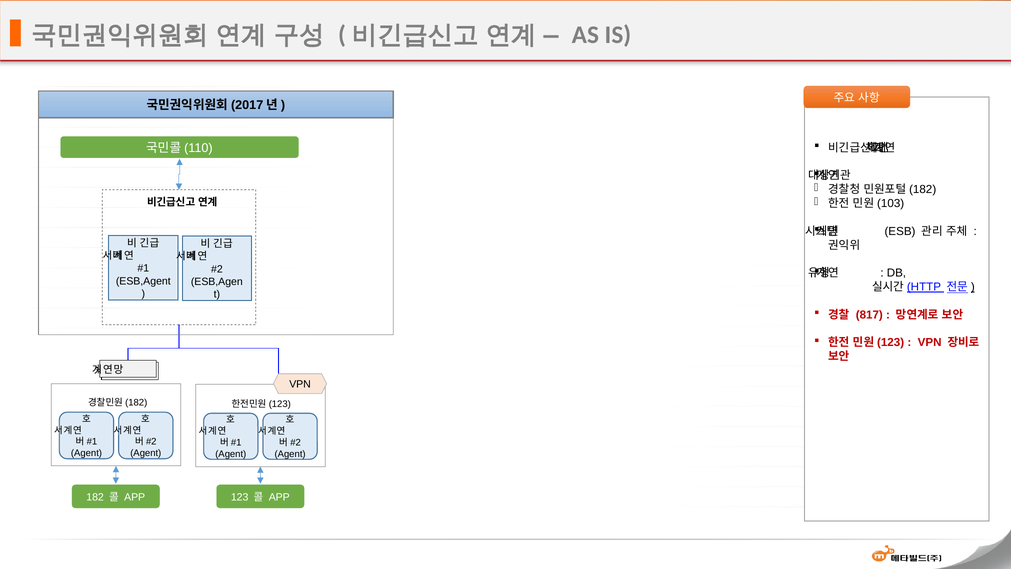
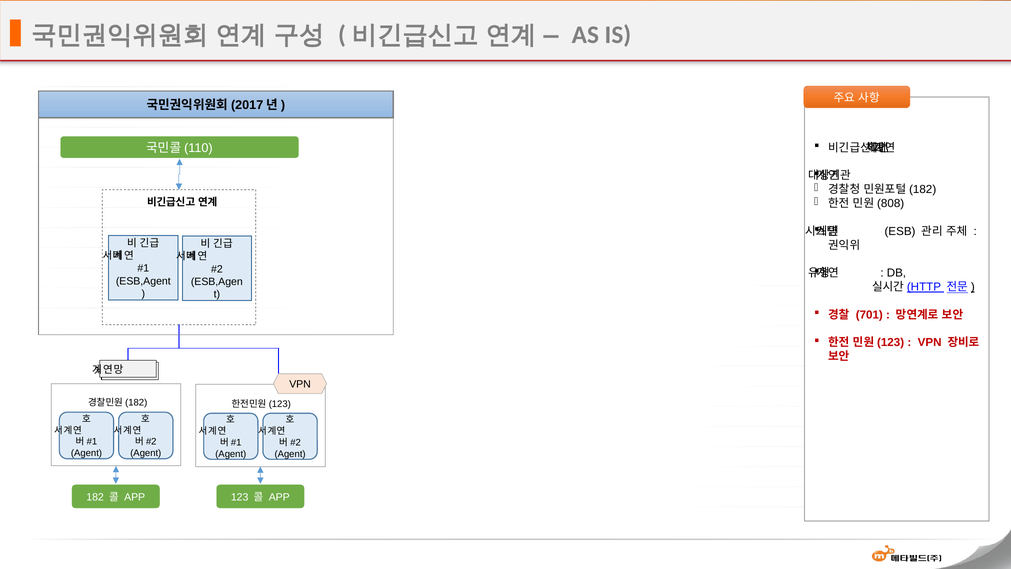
103: 103 -> 808
817: 817 -> 701
